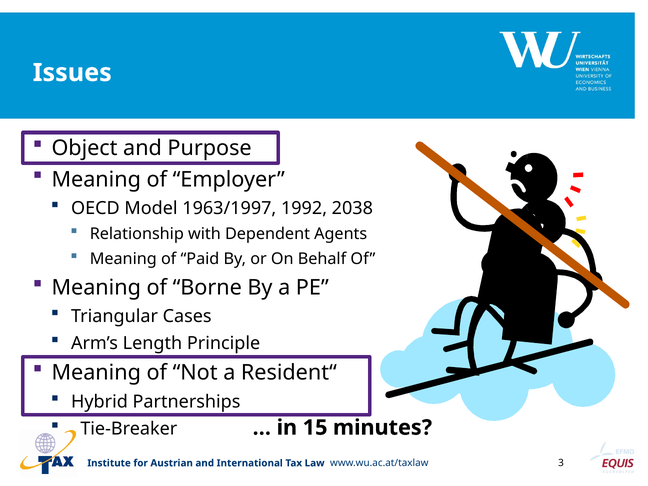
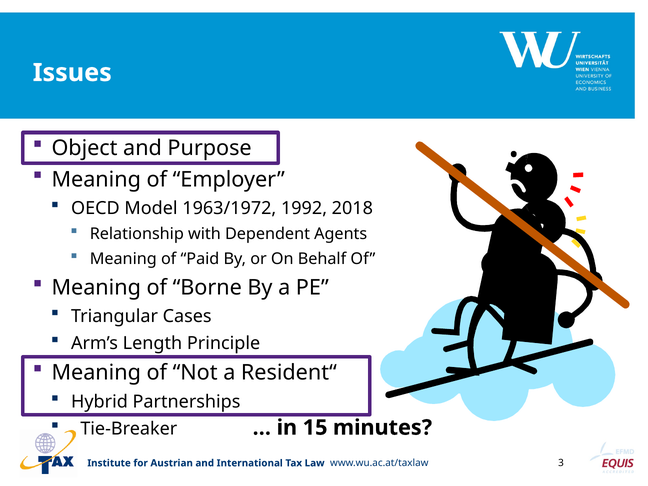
1963/1997: 1963/1997 -> 1963/1972
2038: 2038 -> 2018
